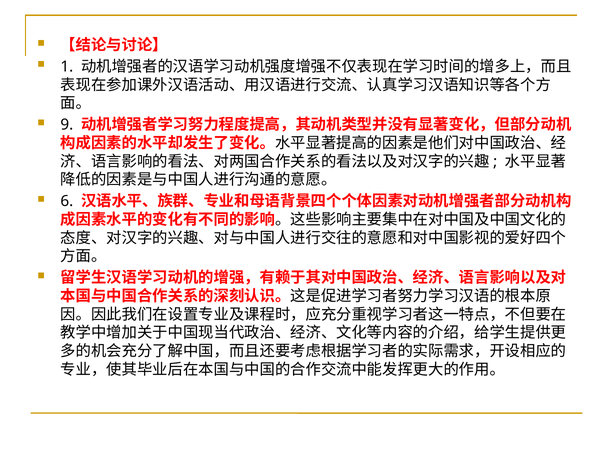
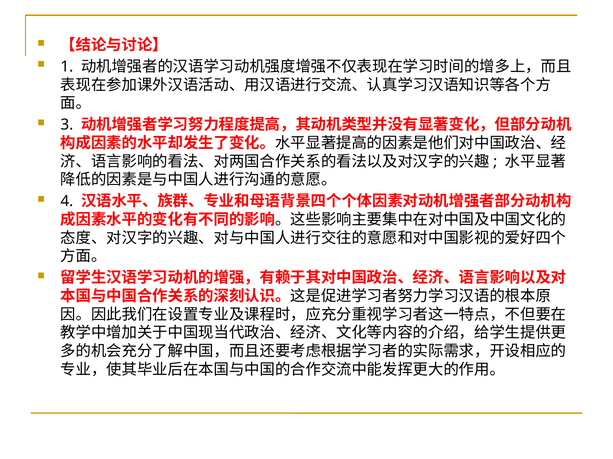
9: 9 -> 3
6: 6 -> 4
